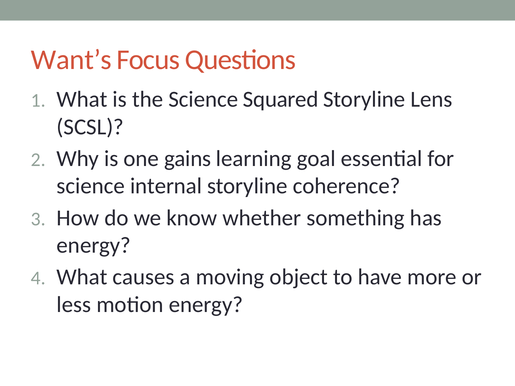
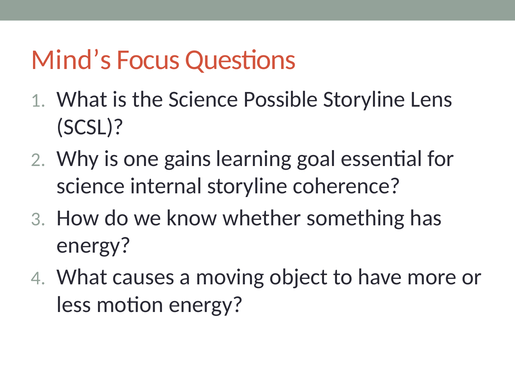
Want’s: Want’s -> Mind’s
Squared: Squared -> Possible
